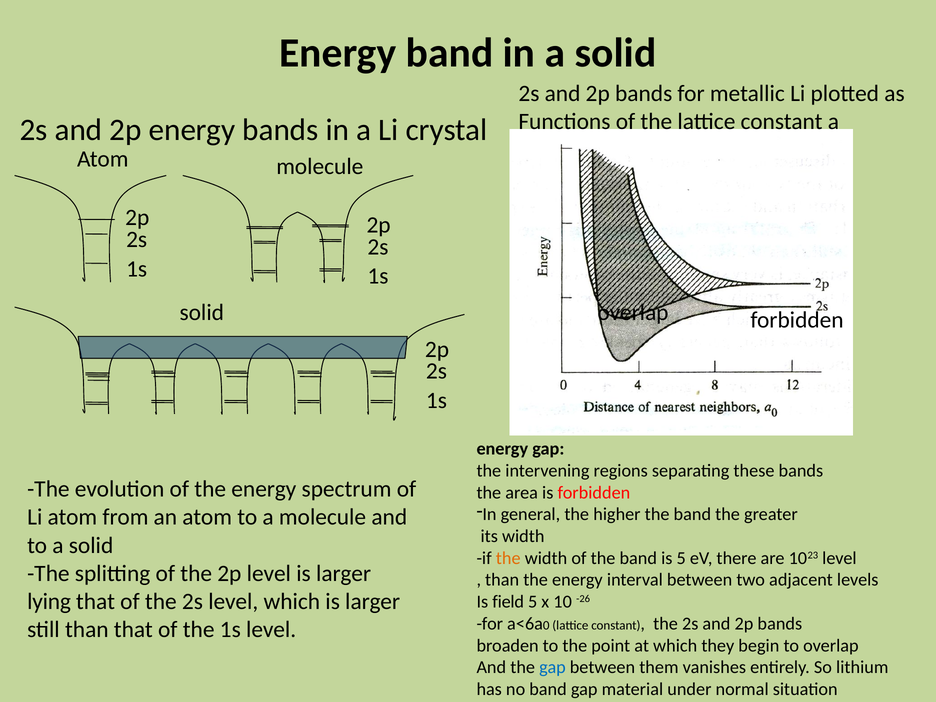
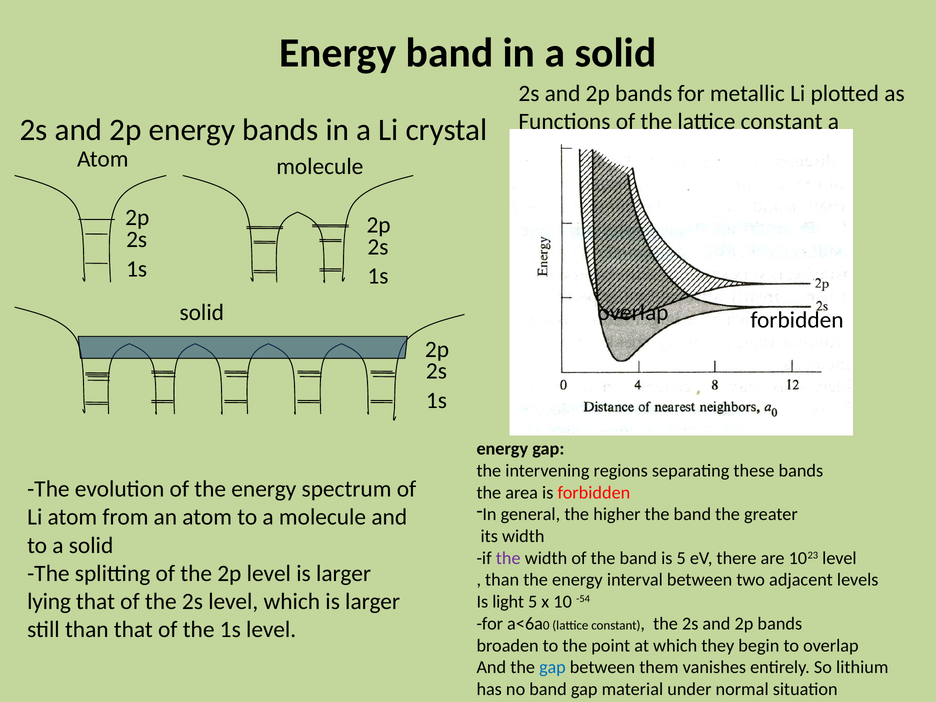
the at (508, 558) colour: orange -> purple
field: field -> light
-26: -26 -> -54
